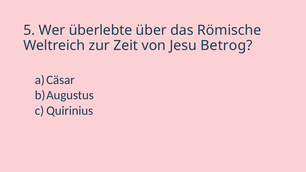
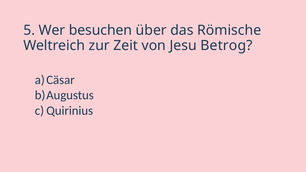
überlebte: überlebte -> besuchen
